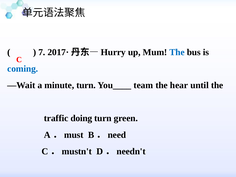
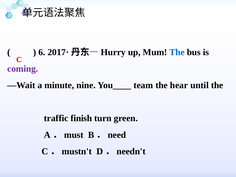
7: 7 -> 6
coming colour: blue -> purple
minute turn: turn -> nine
doing: doing -> finish
